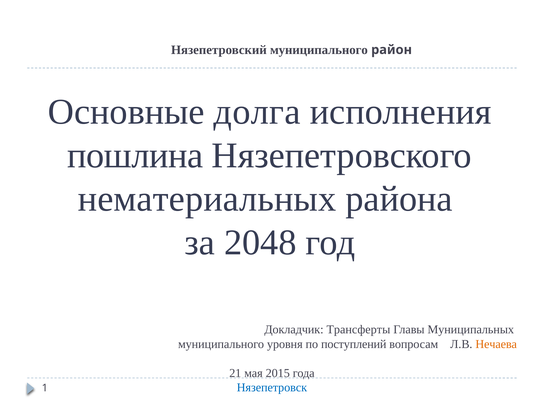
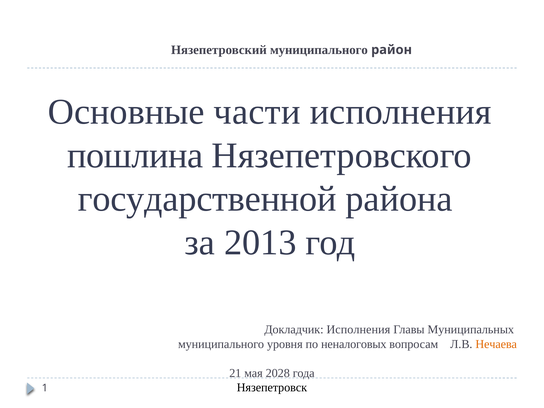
долга: долга -> части
нематериальных: нематериальных -> государственной
2048: 2048 -> 2013
Докладчик Трансферты: Трансферты -> Исполнения
поступлений: поступлений -> неналоговых
2015: 2015 -> 2028
Нязепетровск colour: blue -> black
